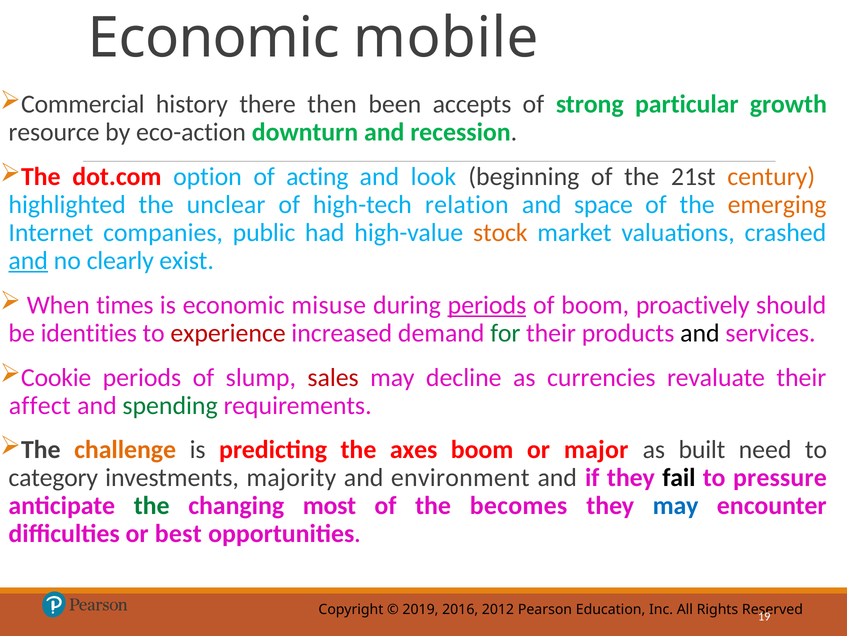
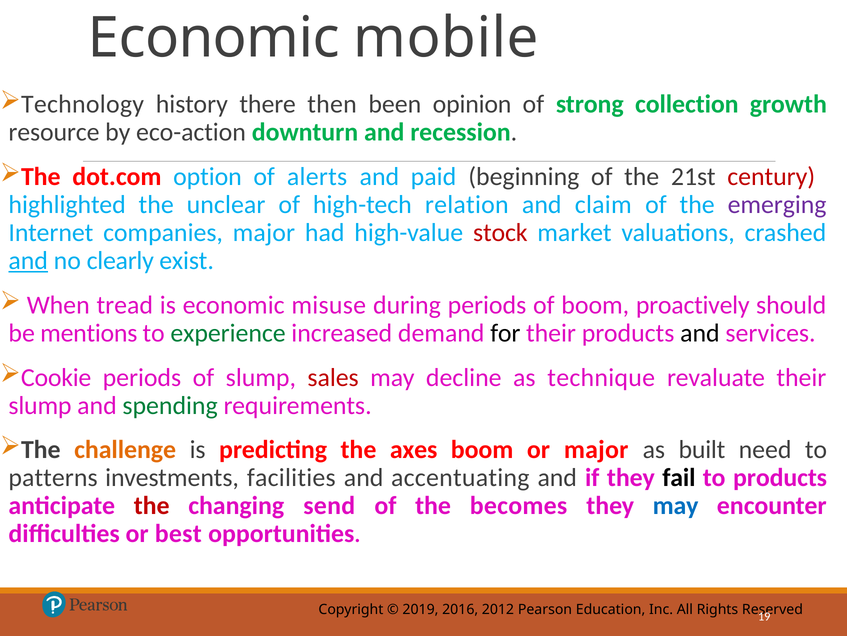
Commercial: Commercial -> Technology
accepts: accepts -> opinion
particular: particular -> collection
acting: acting -> alerts
look: look -> paid
century colour: orange -> red
space: space -> claim
emerging colour: orange -> purple
companies public: public -> major
stock colour: orange -> red
times: times -> tread
periods at (487, 305) underline: present -> none
identities: identities -> mentions
experience colour: red -> green
for colour: green -> black
currencies: currencies -> technique
affect at (40, 405): affect -> slump
category: category -> patterns
majority: majority -> facilities
environment: environment -> accentuating
to pressure: pressure -> products
the at (152, 505) colour: green -> red
most: most -> send
